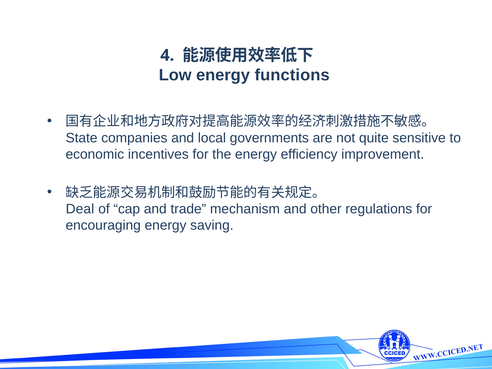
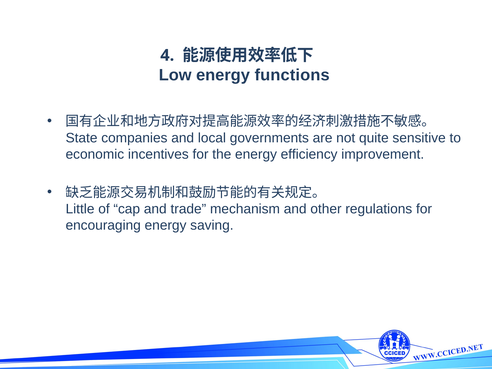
Deal: Deal -> Little
